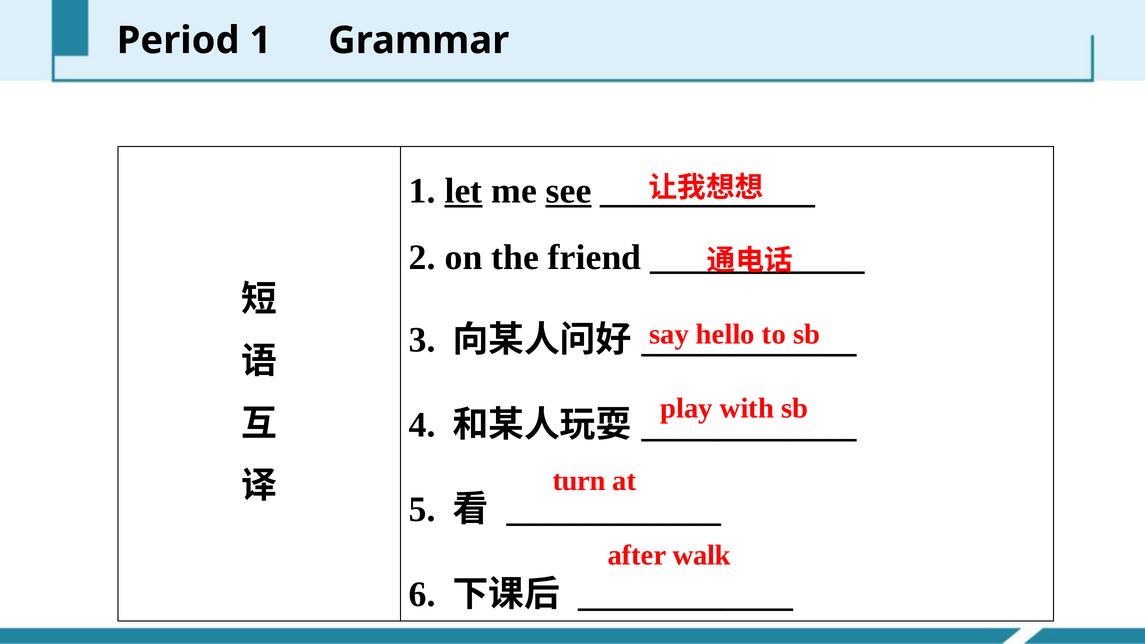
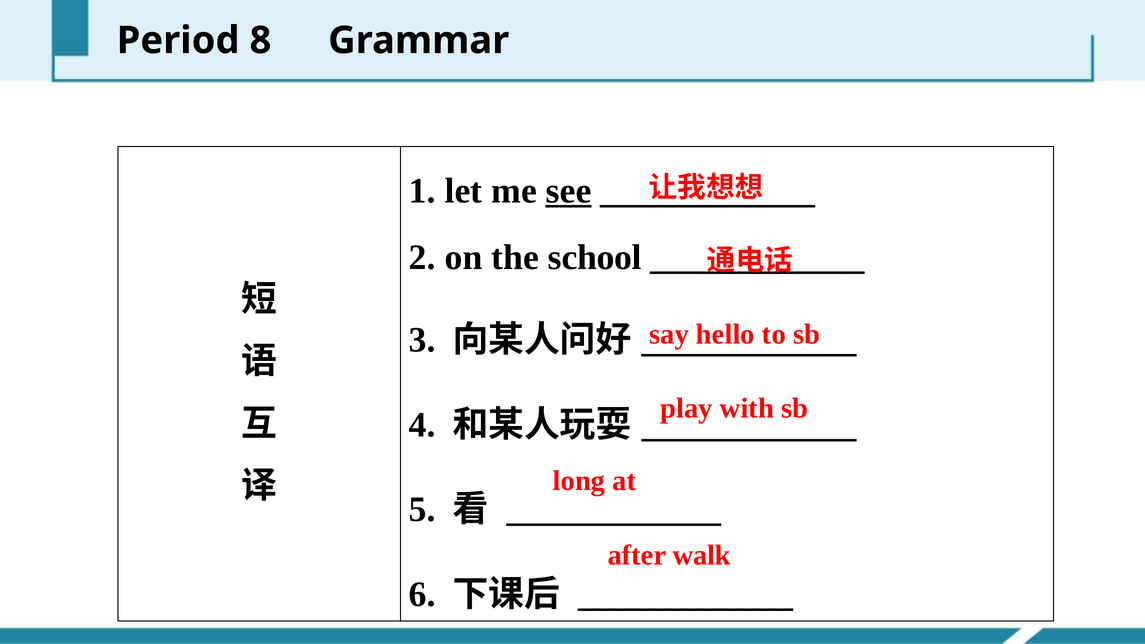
Period 1: 1 -> 8
let underline: present -> none
friend: friend -> school
turn: turn -> long
